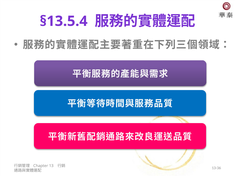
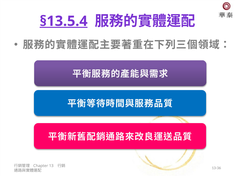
§13.5.4 underline: none -> present
